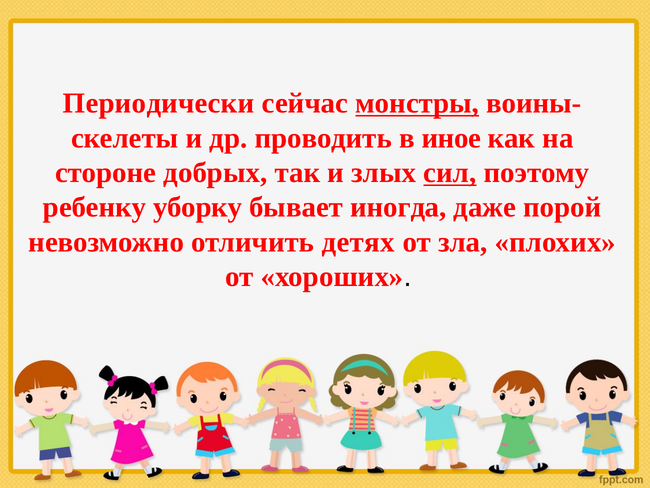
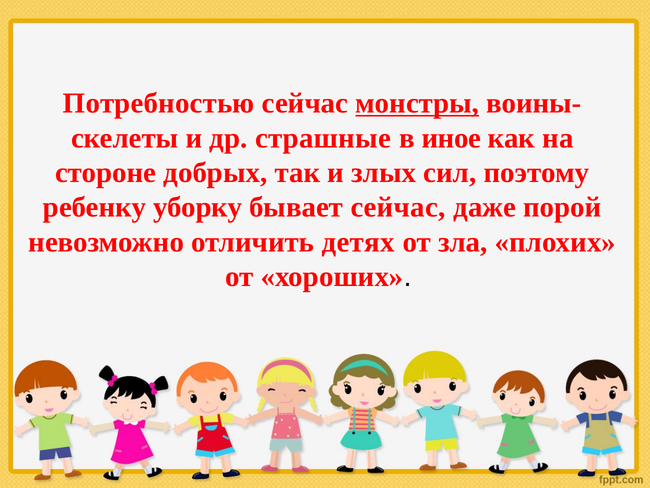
Периодически: Периодически -> Потребностью
проводить: проводить -> страшные
сил underline: present -> none
бывает иногда: иногда -> сейчас
